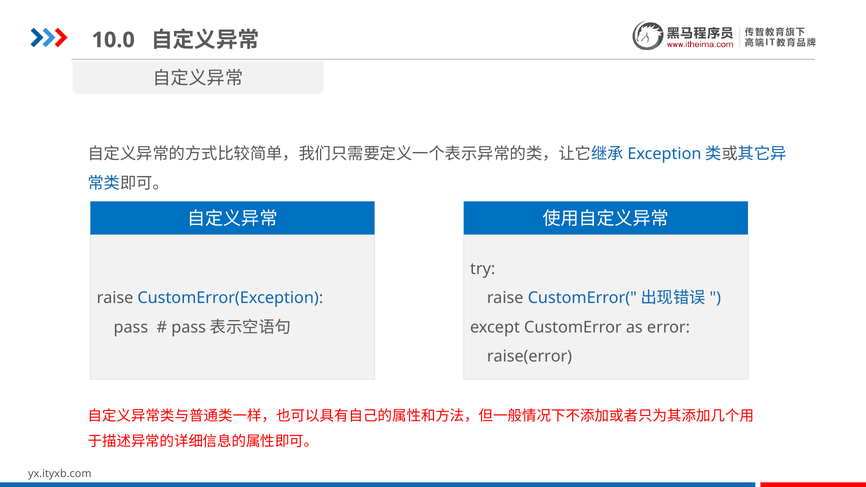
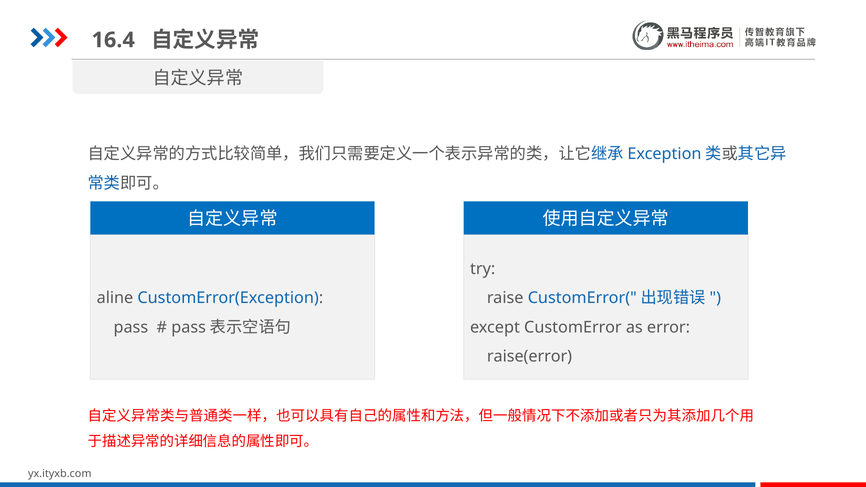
10.0: 10.0 -> 16.4
raise at (115, 298): raise -> aline
